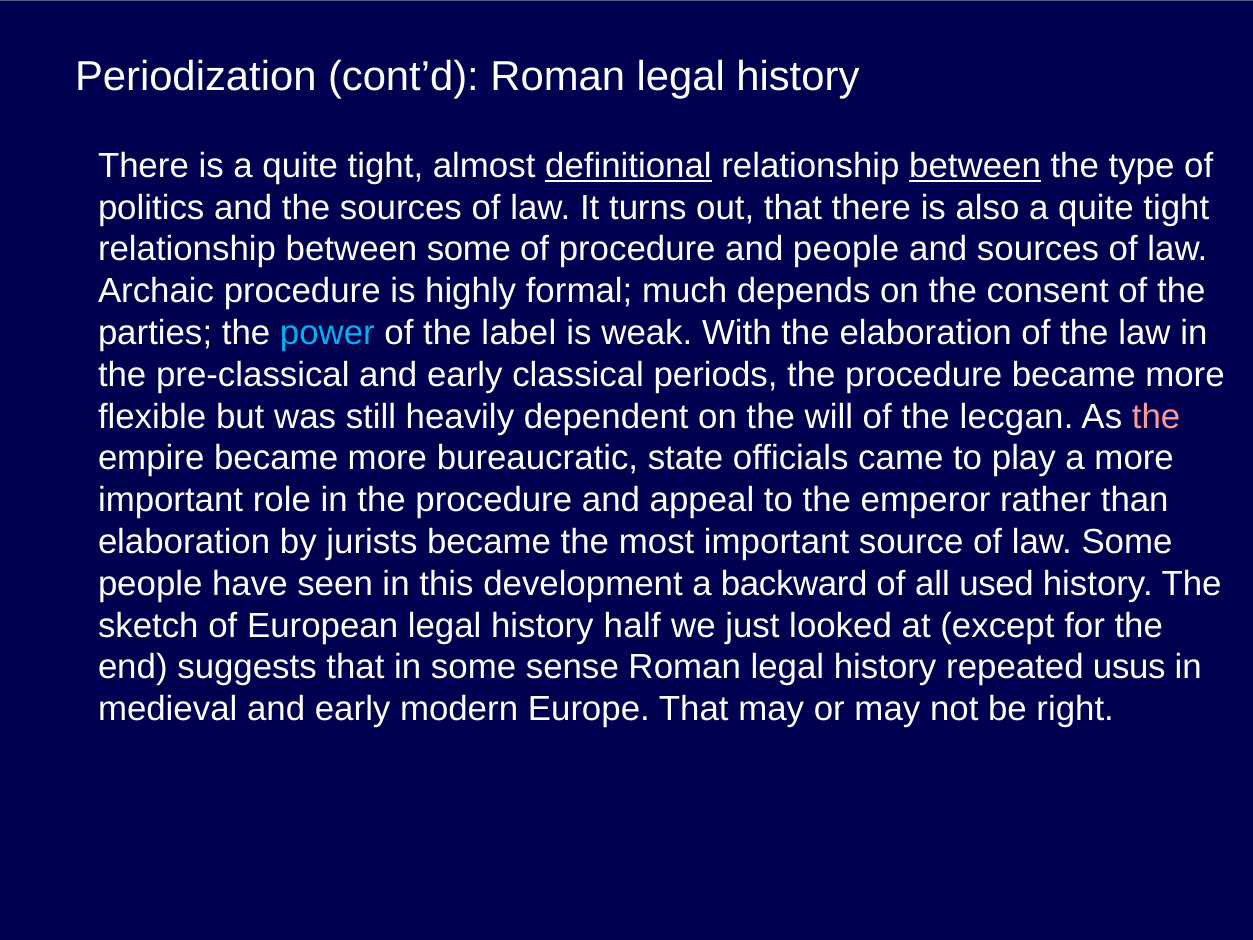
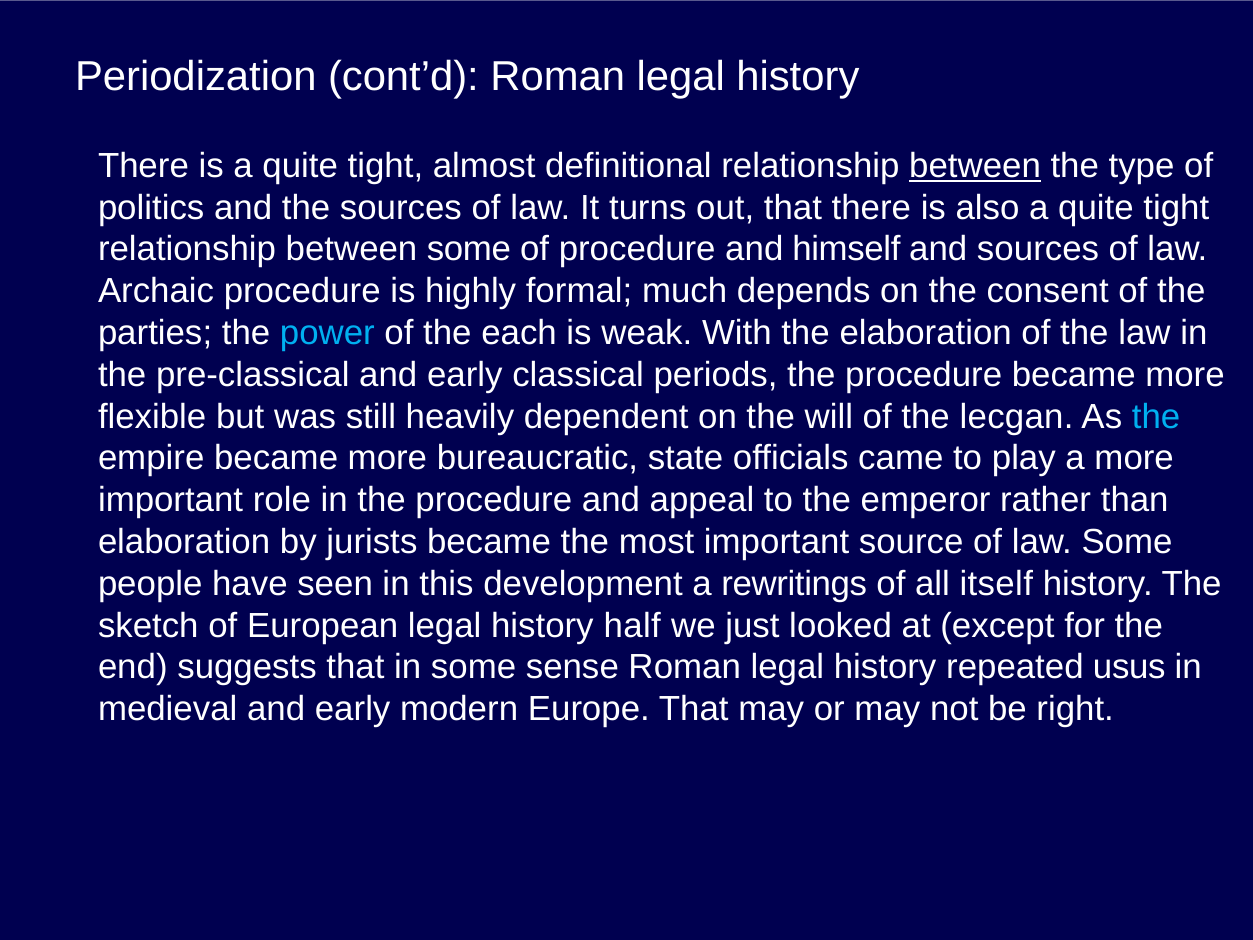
definitional underline: present -> none
and people: people -> himself
label: label -> each
the at (1156, 417) colour: pink -> light blue
backward: backward -> rewritings
used: used -> itself
